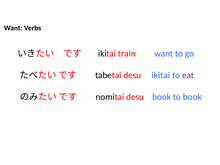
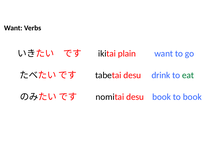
train: train -> plain
desu ikitai: ikitai -> drink
eat colour: purple -> green
